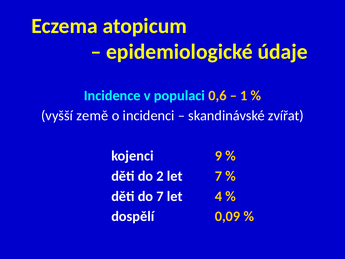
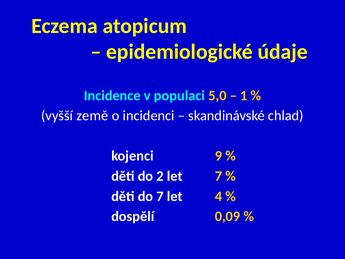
0,6: 0,6 -> 5,0
zvířat: zvířat -> chlad
